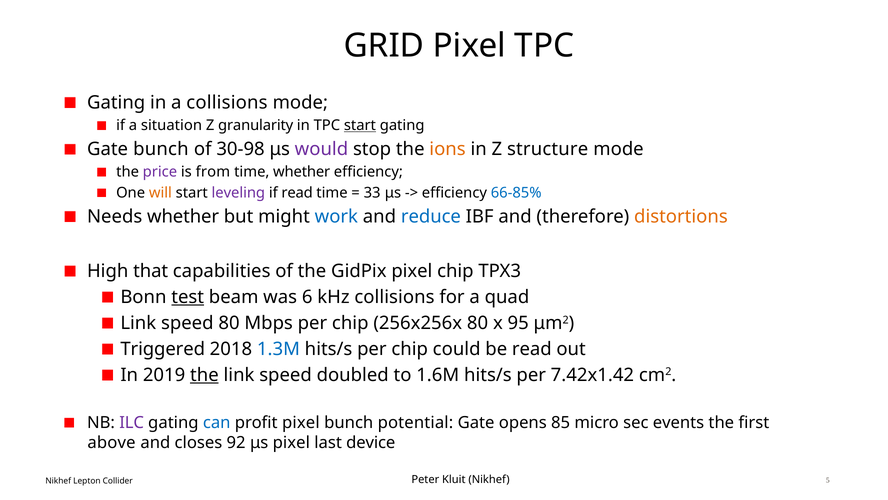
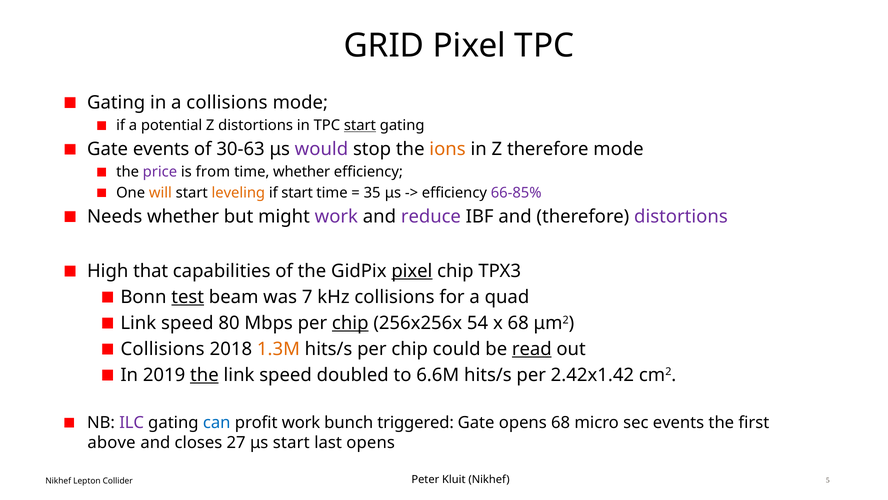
situation: situation -> potential
Z granularity: granularity -> distortions
Gate bunch: bunch -> events
30-98: 30-98 -> 30-63
Z structure: structure -> therefore
leveling colour: purple -> orange
if read: read -> start
33: 33 -> 35
66-85% colour: blue -> purple
work at (336, 217) colour: blue -> purple
reduce colour: blue -> purple
distortions at (681, 217) colour: orange -> purple
pixel at (412, 271) underline: none -> present
6: 6 -> 7
chip at (350, 323) underline: none -> present
256x256x 80: 80 -> 54
x 95: 95 -> 68
Triggered at (163, 349): Triggered -> Collisions
1.3M colour: blue -> orange
read at (532, 349) underline: none -> present
1.6M: 1.6M -> 6.6M
7.42x1.42: 7.42x1.42 -> 2.42x1.42
profit pixel: pixel -> work
potential: potential -> triggered
opens 85: 85 -> 68
92: 92 -> 27
μs pixel: pixel -> start
last device: device -> opens
